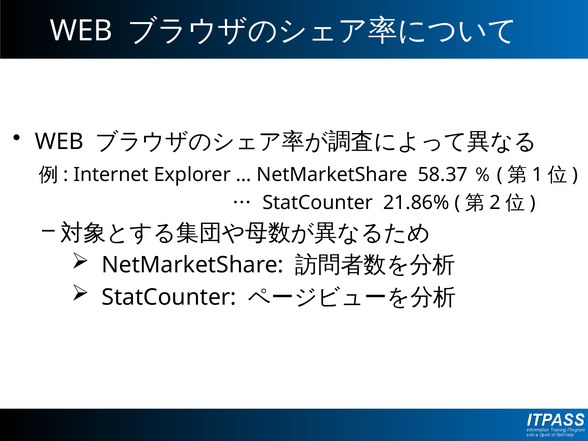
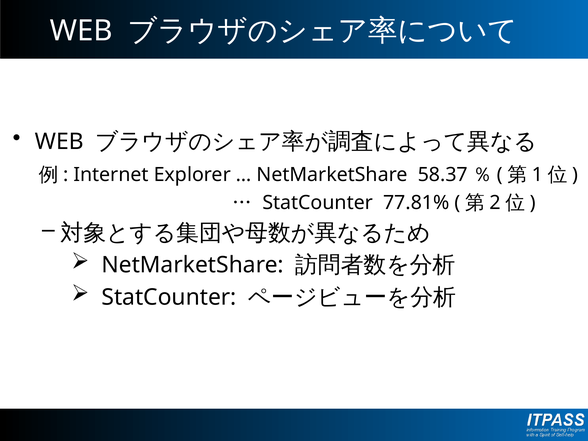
21.86%: 21.86% -> 77.81%
